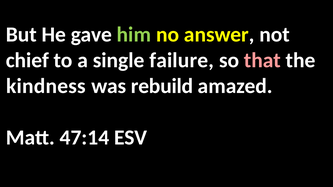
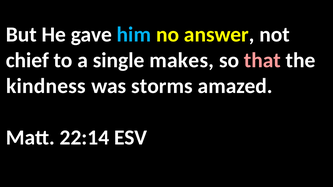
him colour: light green -> light blue
failure: failure -> makes
rebuild: rebuild -> storms
47:14: 47:14 -> 22:14
